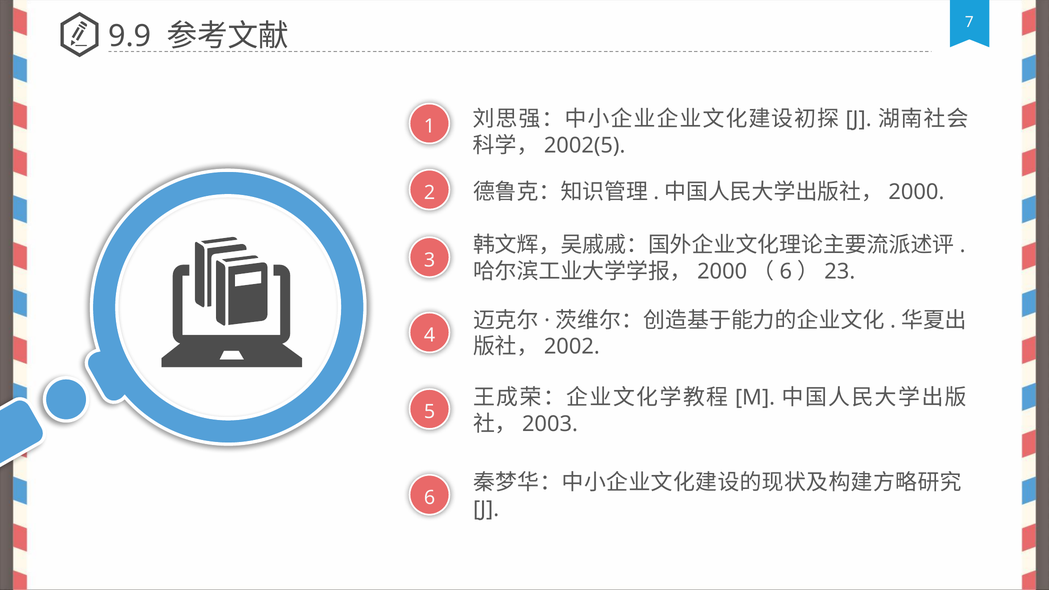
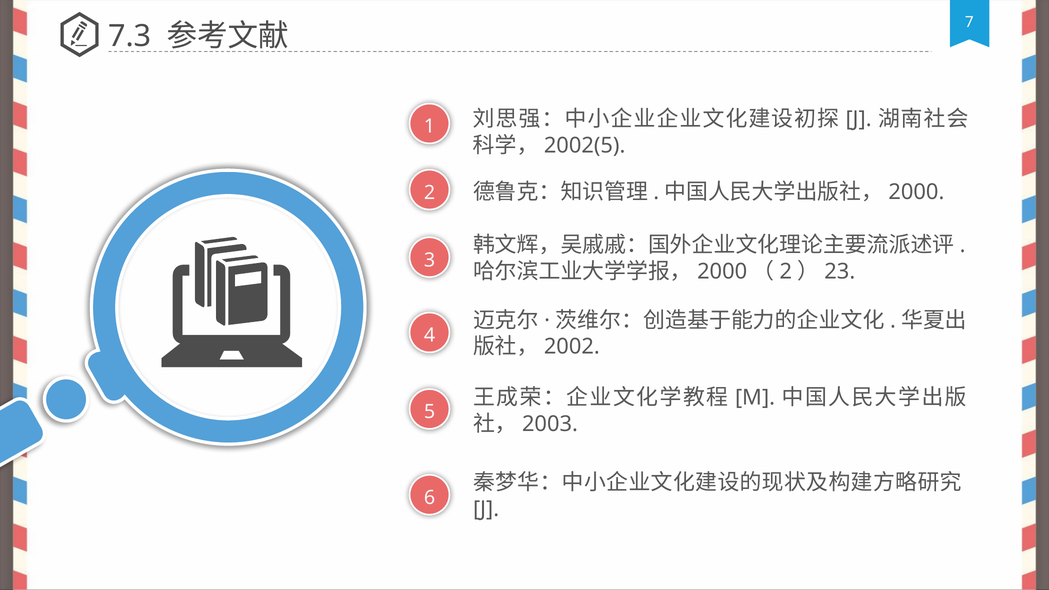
9.9: 9.9 -> 7.3
6 at (786, 271): 6 -> 2
